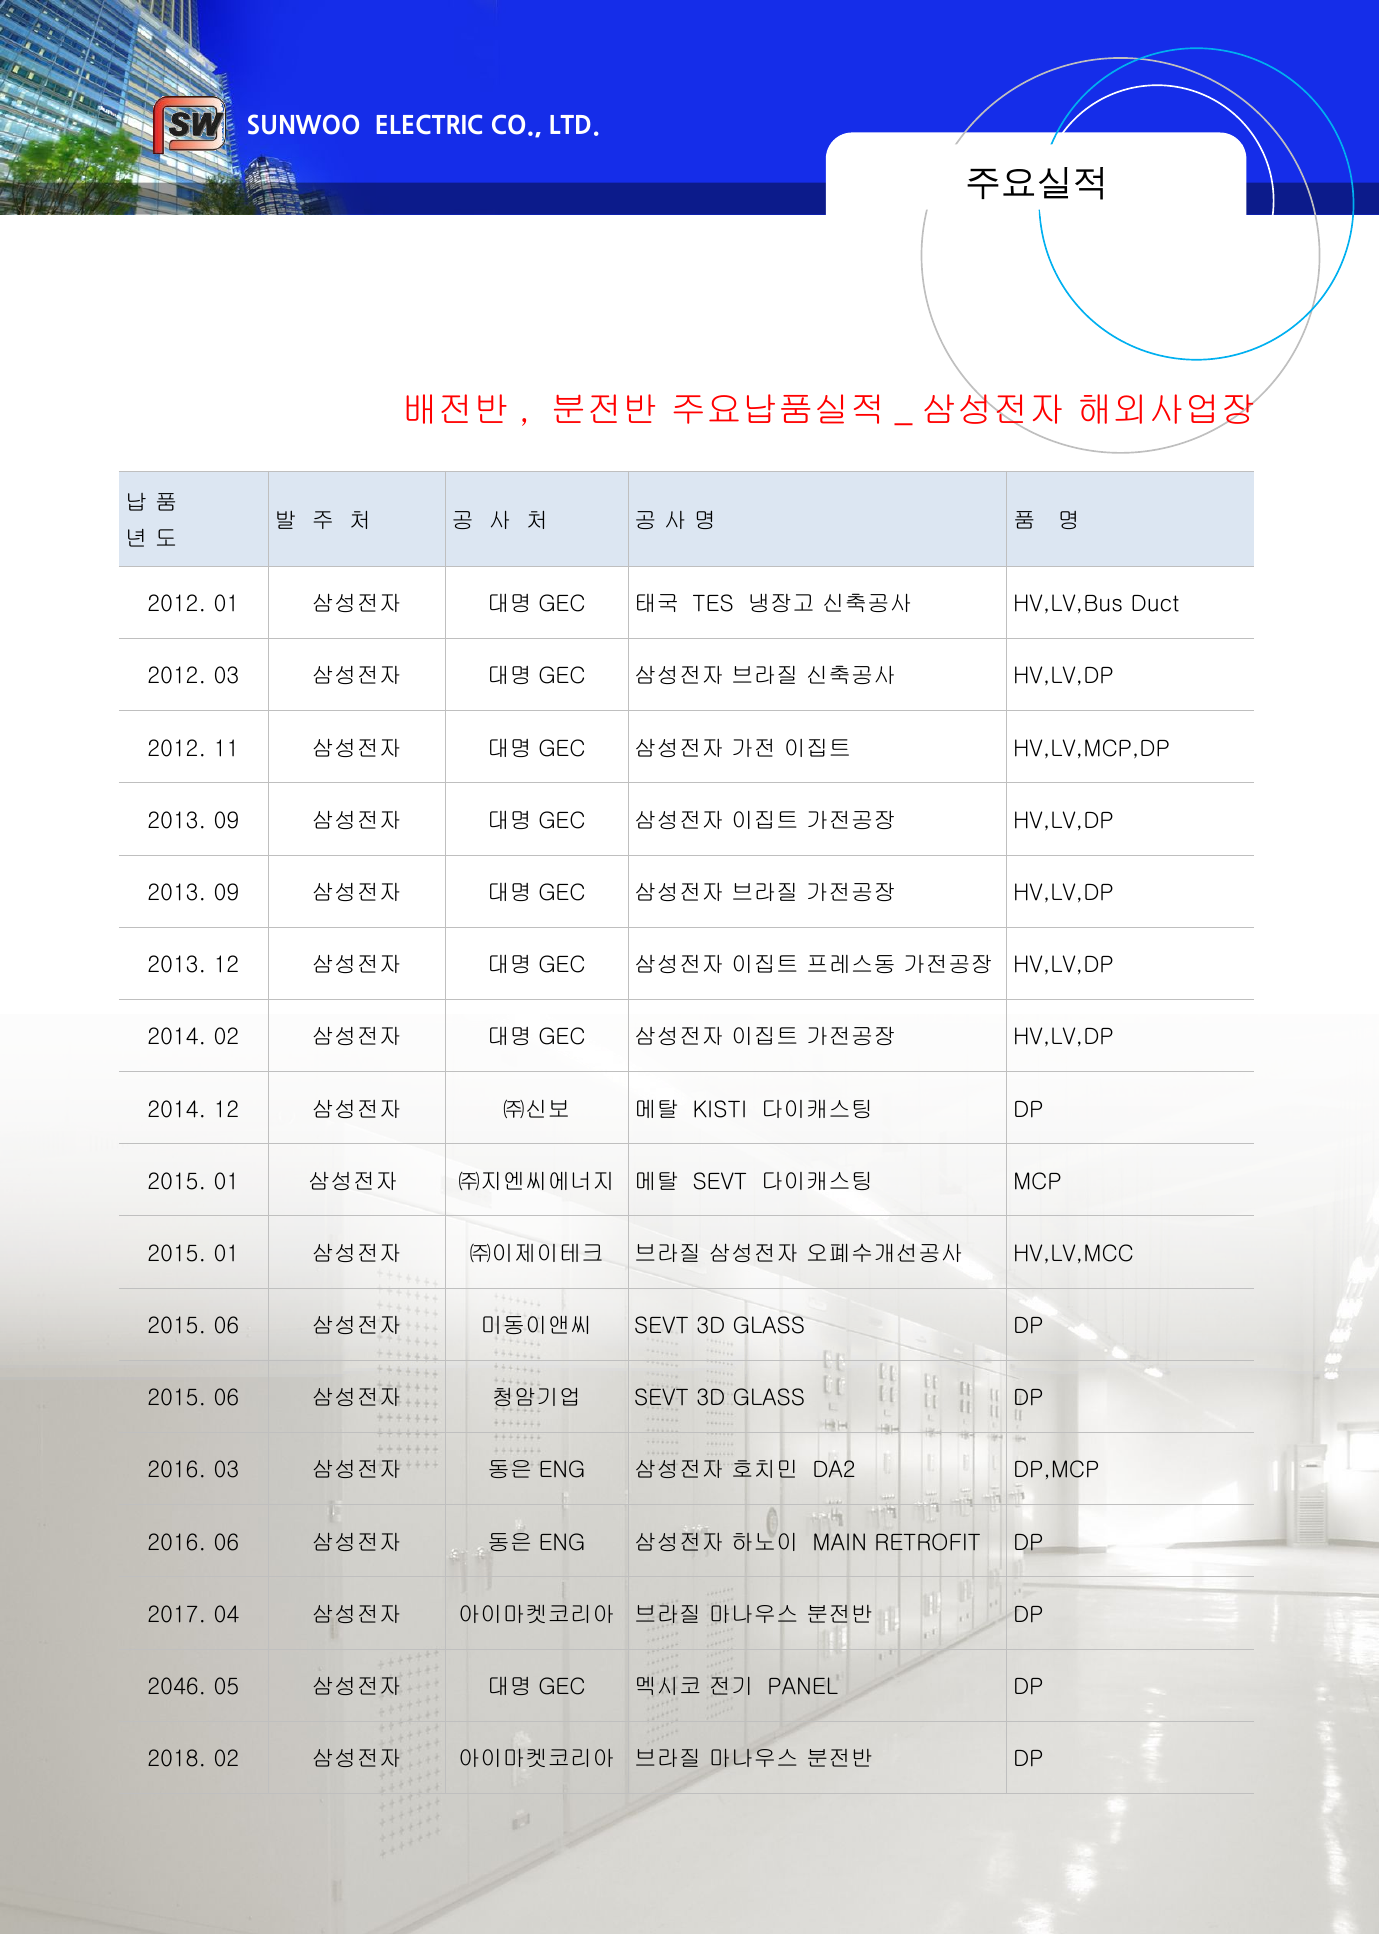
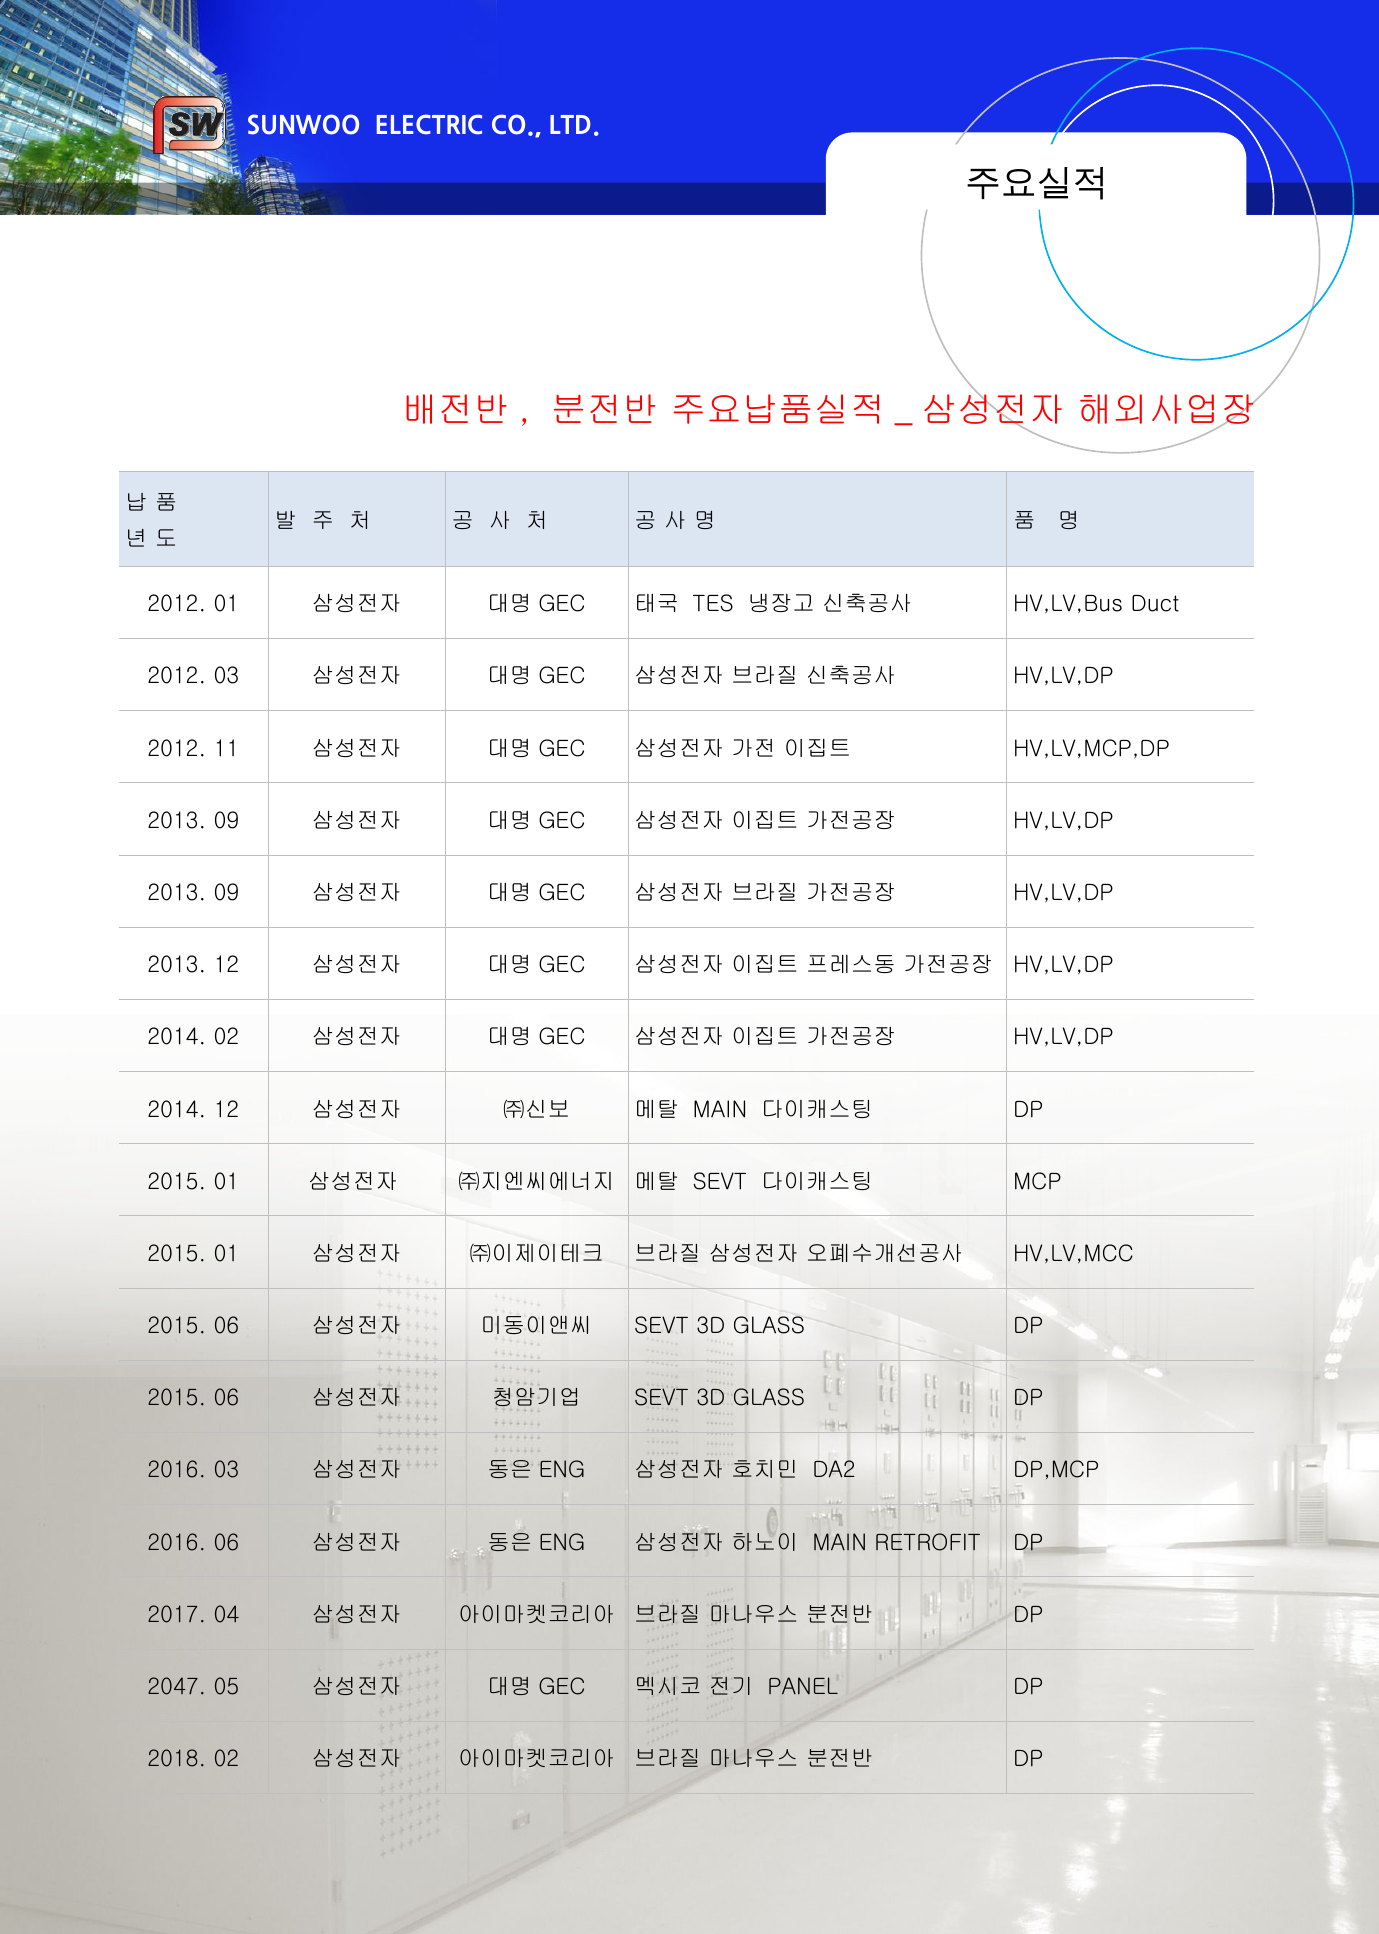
KISTI at (720, 1110): KISTI -> MAIN
2046: 2046 -> 2047
